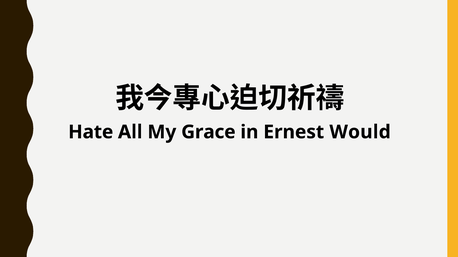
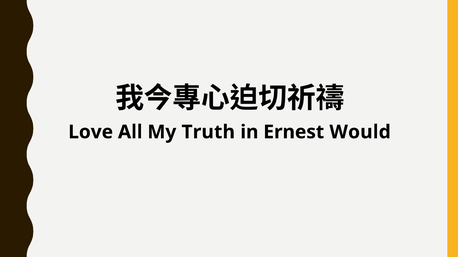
Hate: Hate -> Love
Grace: Grace -> Truth
